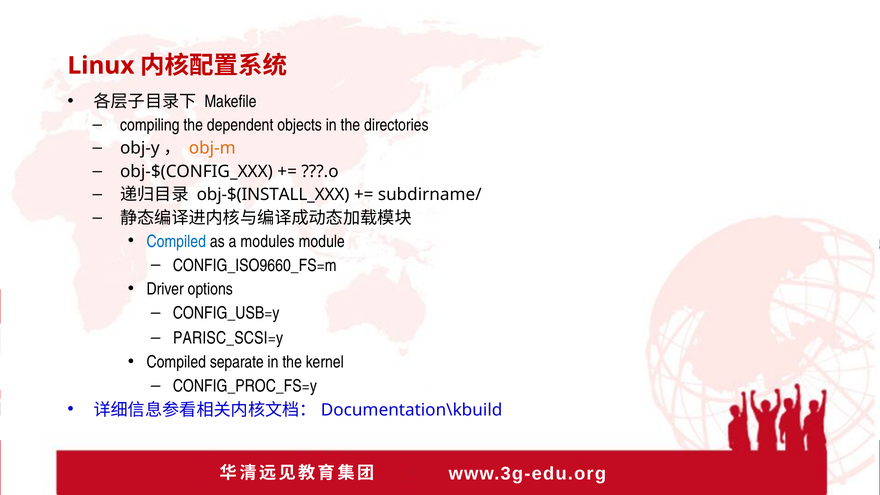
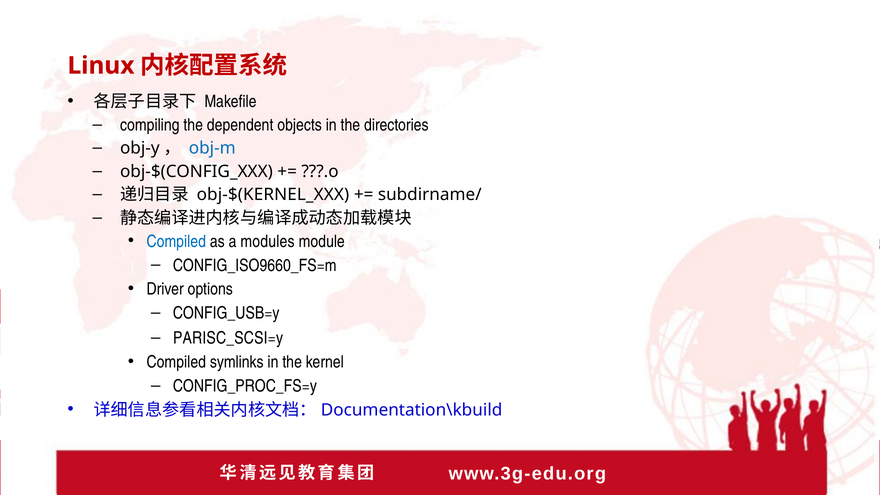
obj-m colour: orange -> blue
obj-$(INSTALL_XXX: obj-$(INSTALL_XXX -> obj-$(KERNEL_XXX
separate: separate -> symlinks
